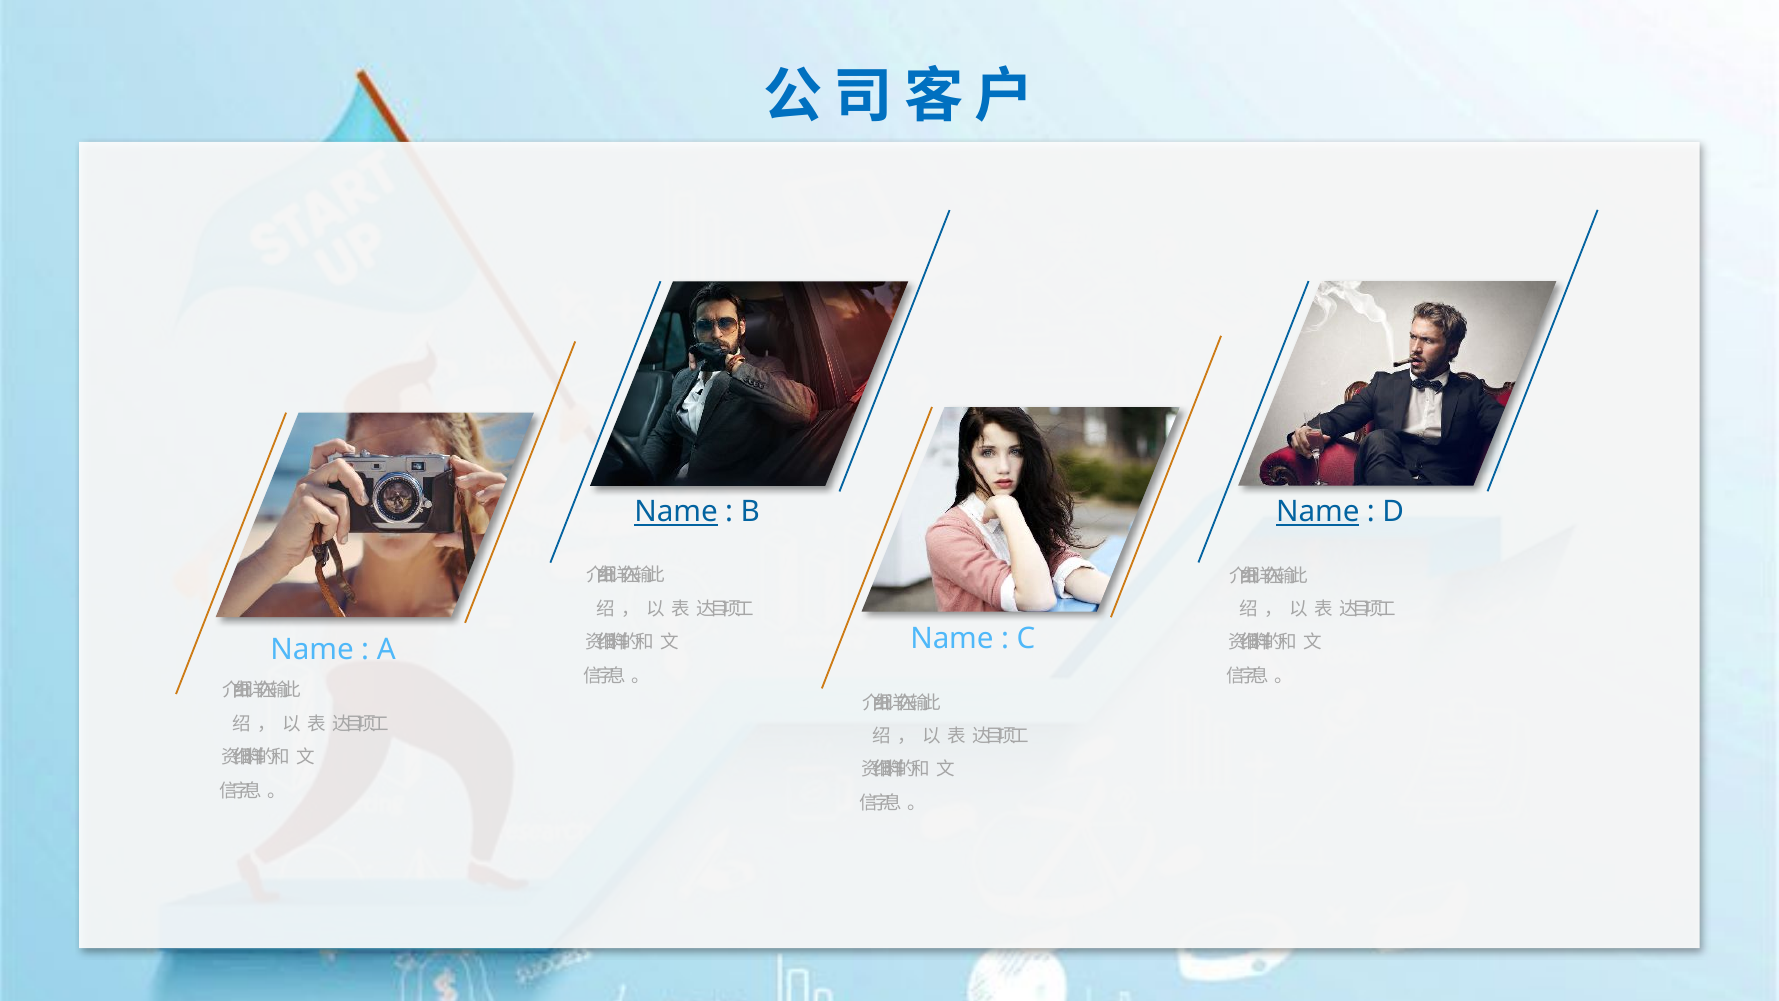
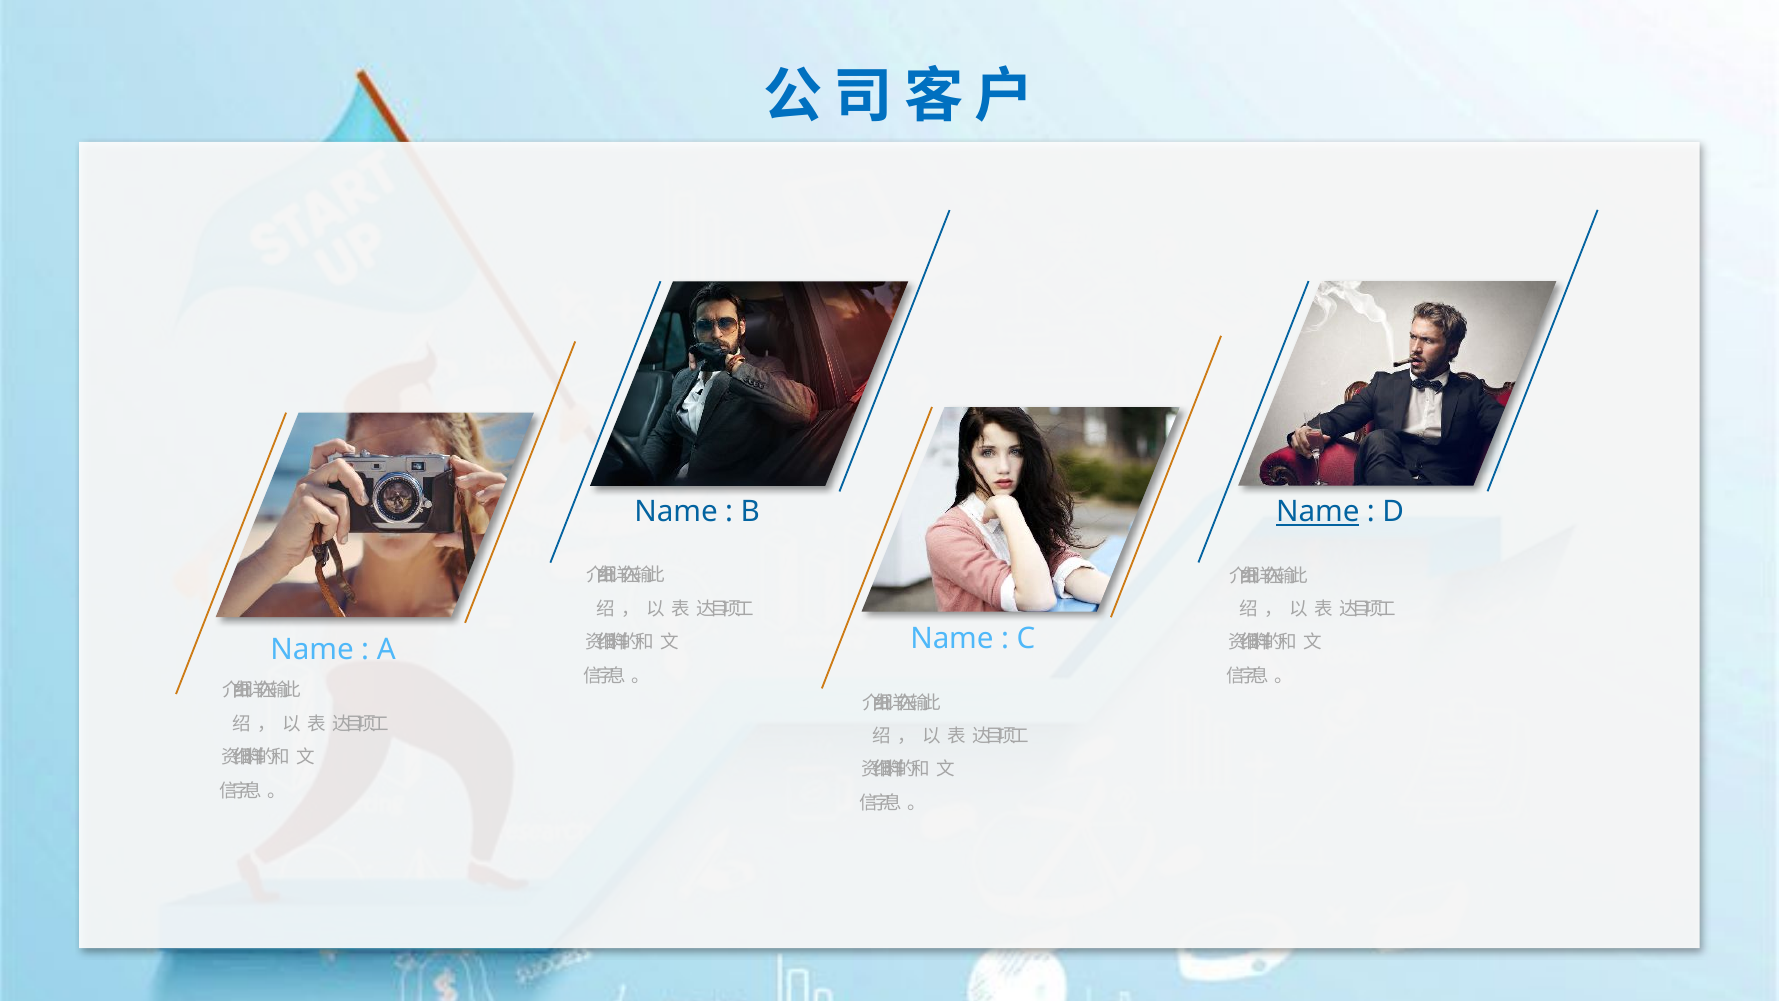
Name at (676, 512) underline: present -> none
